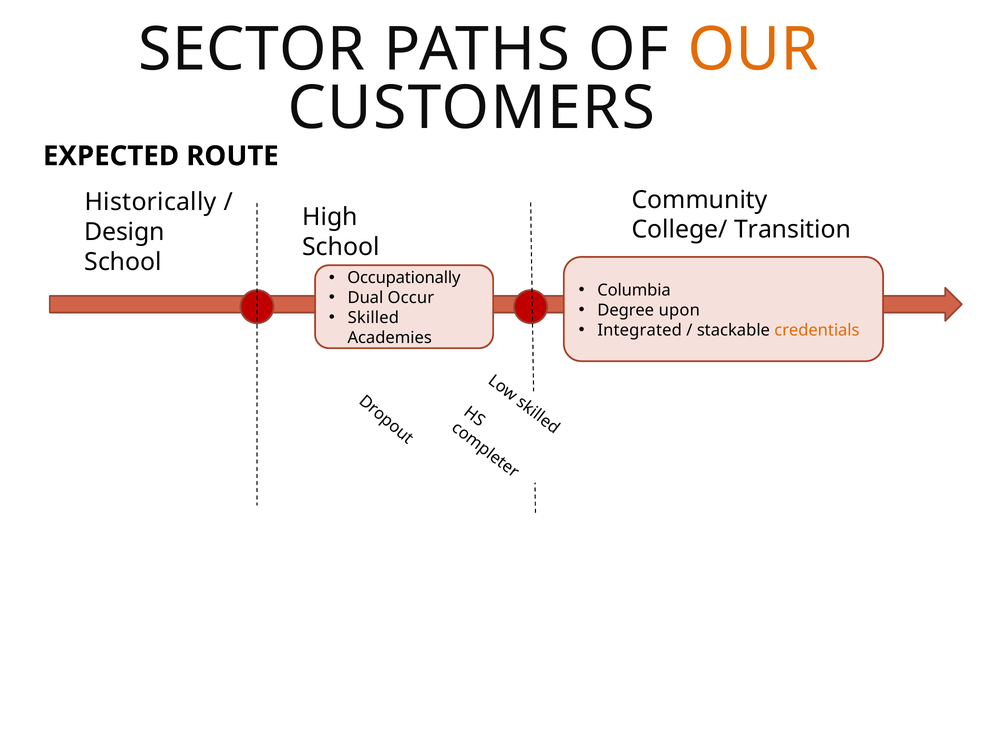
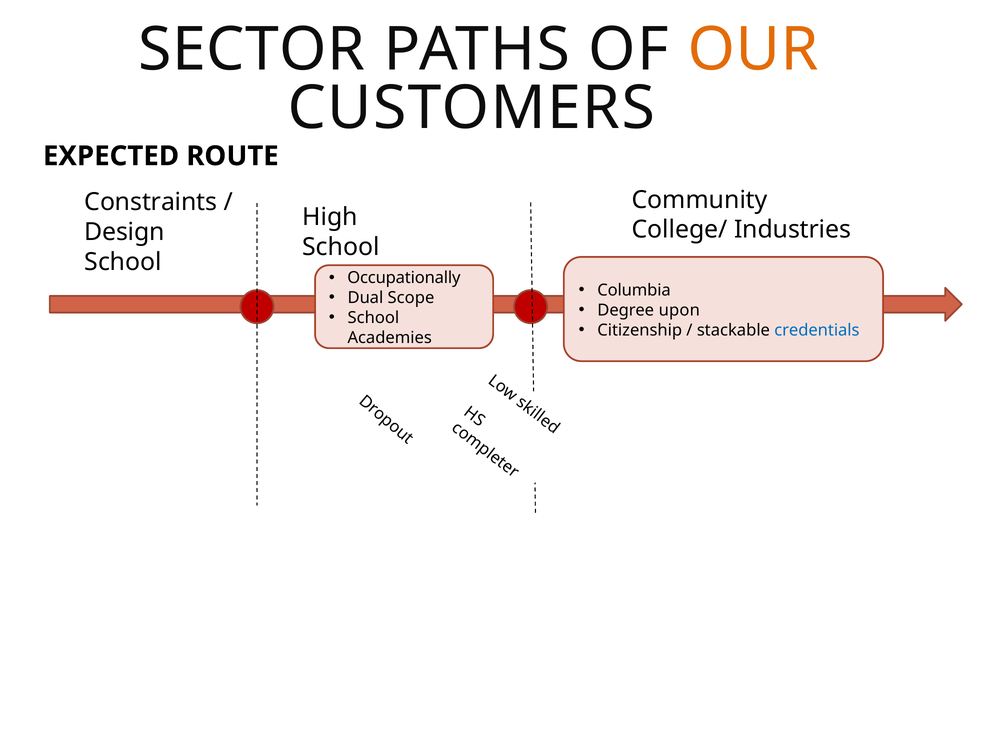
Historically: Historically -> Constraints
Transition: Transition -> Industries
Occur: Occur -> Scope
Skilled at (373, 318): Skilled -> School
Integrated: Integrated -> Citizenship
credentials colour: orange -> blue
